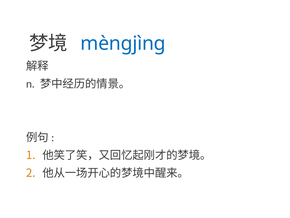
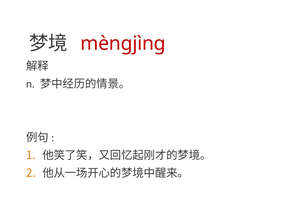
mèngjìng colour: blue -> red
